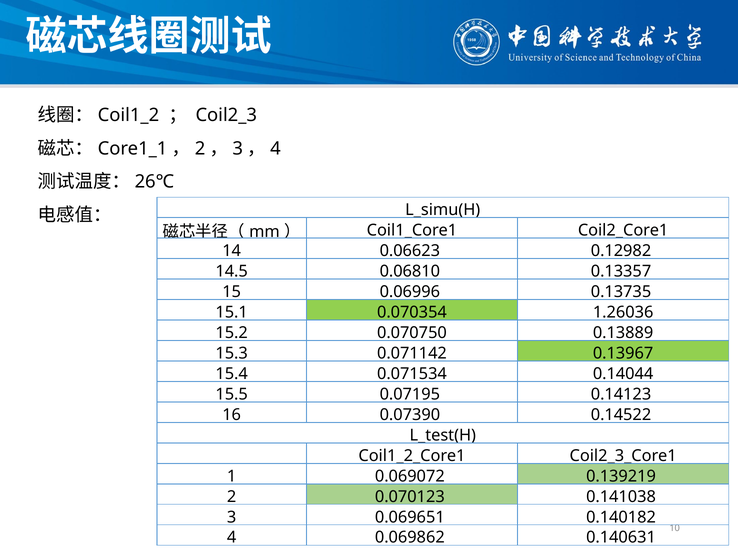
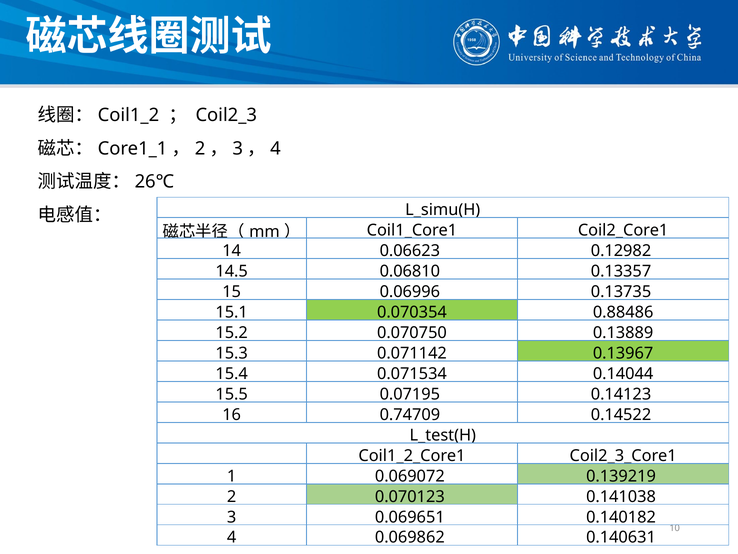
1.26036: 1.26036 -> 0.88486
0.07390: 0.07390 -> 0.74709
